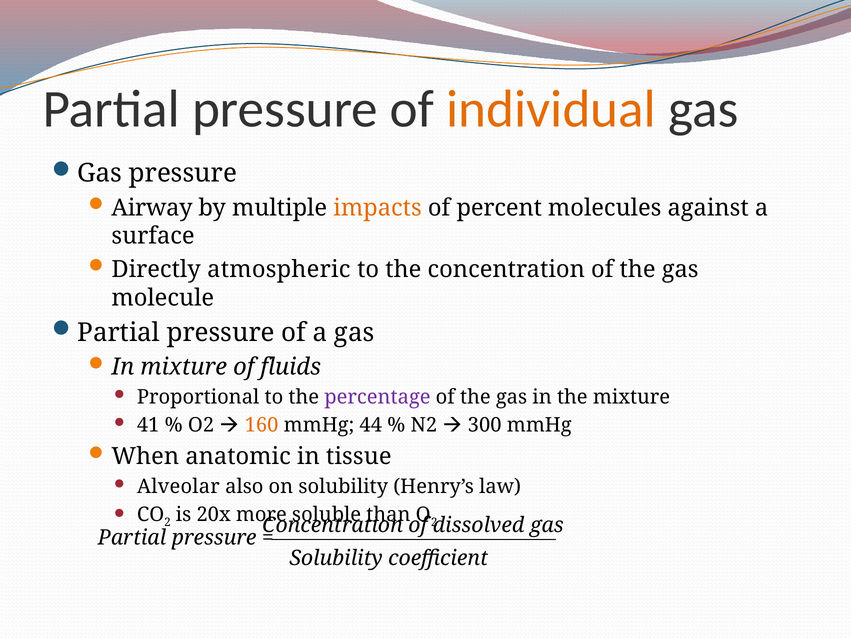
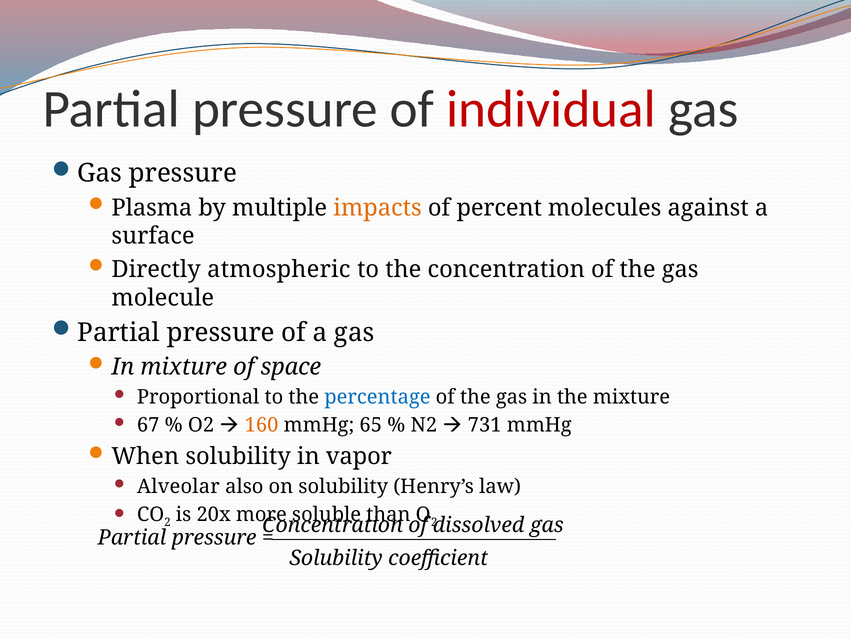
individual colour: orange -> red
Airway: Airway -> Plasma
fluids: fluids -> space
percentage colour: purple -> blue
41: 41 -> 67
44: 44 -> 65
300: 300 -> 731
When anatomic: anatomic -> solubility
tissue: tissue -> vapor
